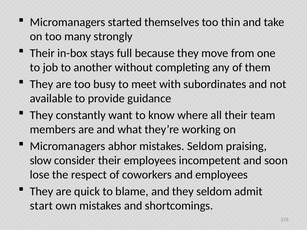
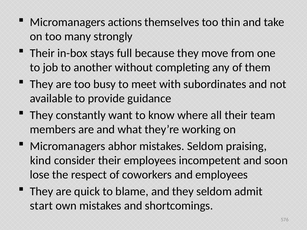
started: started -> actions
slow: slow -> kind
